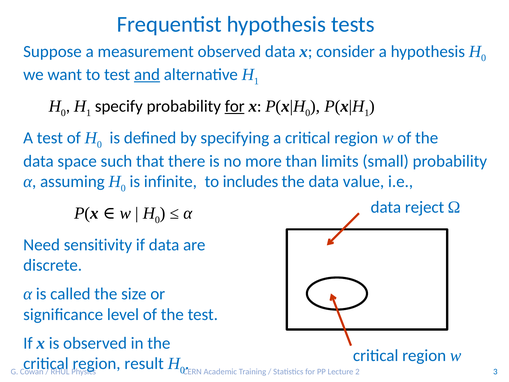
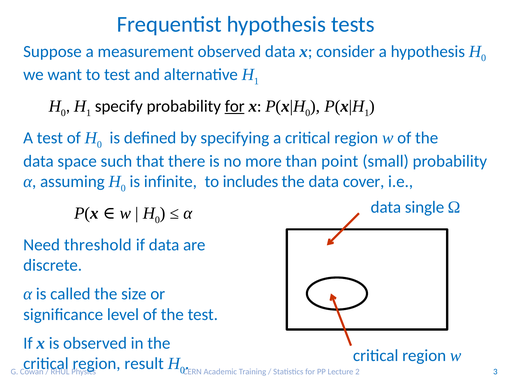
and underline: present -> none
limits: limits -> point
value: value -> cover
reject: reject -> single
sensitivity: sensitivity -> threshold
